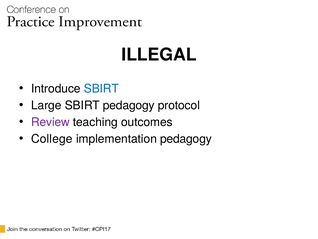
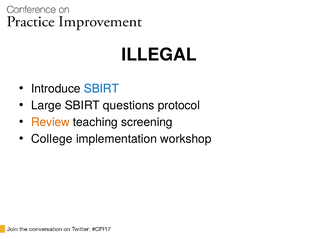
SBIRT pedagogy: pedagogy -> questions
Review colour: purple -> orange
outcomes: outcomes -> screening
implementation pedagogy: pedagogy -> workshop
